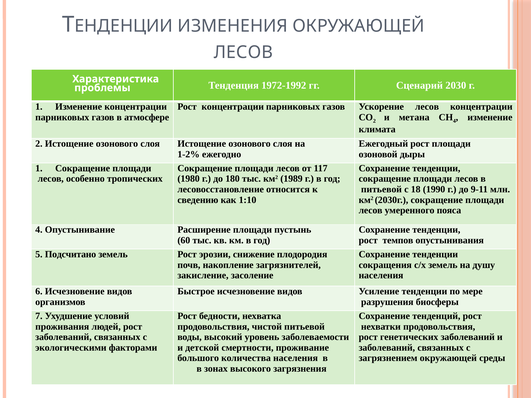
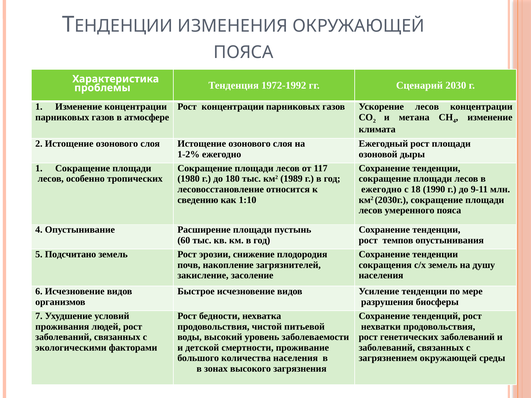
ЛЕСОВ at (243, 52): ЛЕСОВ -> ПОЯСА
питьевой at (381, 189): питьевой -> ежегодно
